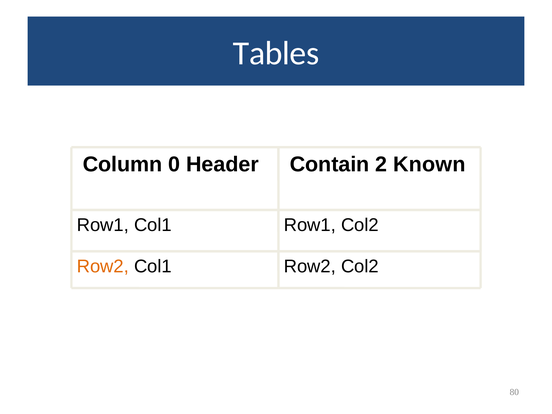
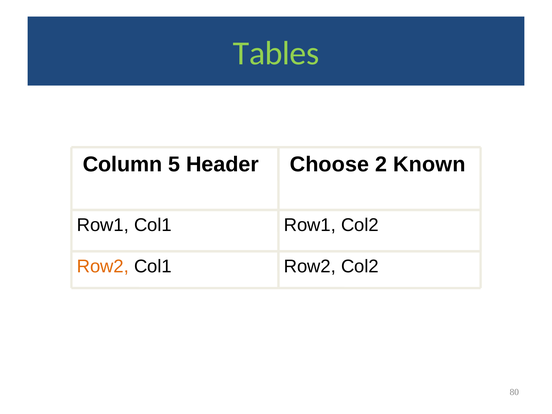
Tables colour: white -> light green
0: 0 -> 5
Contain: Contain -> Choose
